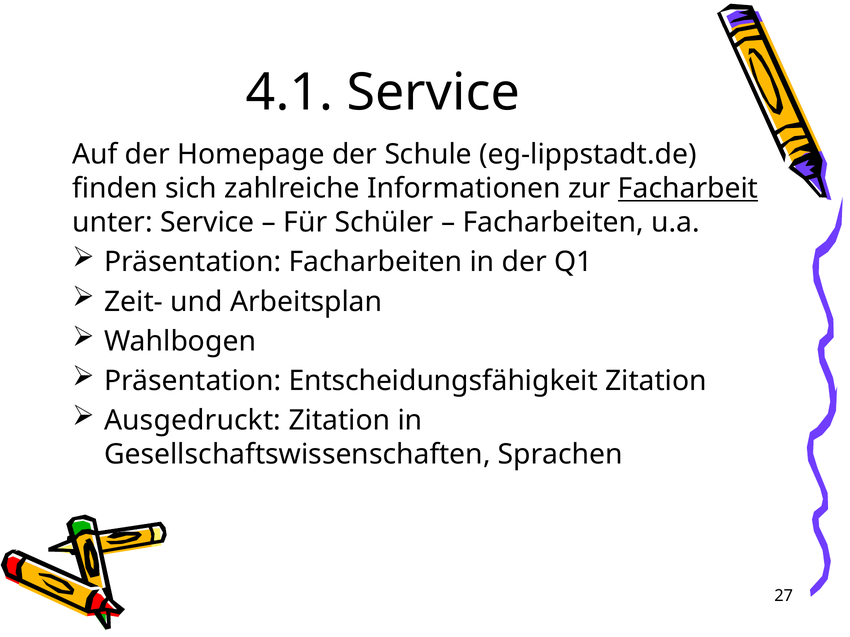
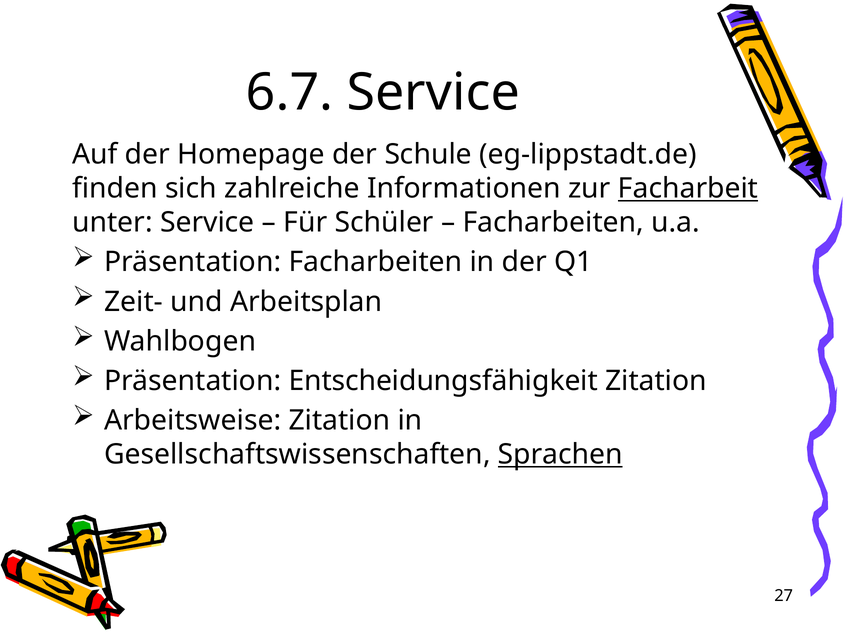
4.1: 4.1 -> 6.7
Ausgedruckt: Ausgedruckt -> Arbeitsweise
Sprachen underline: none -> present
